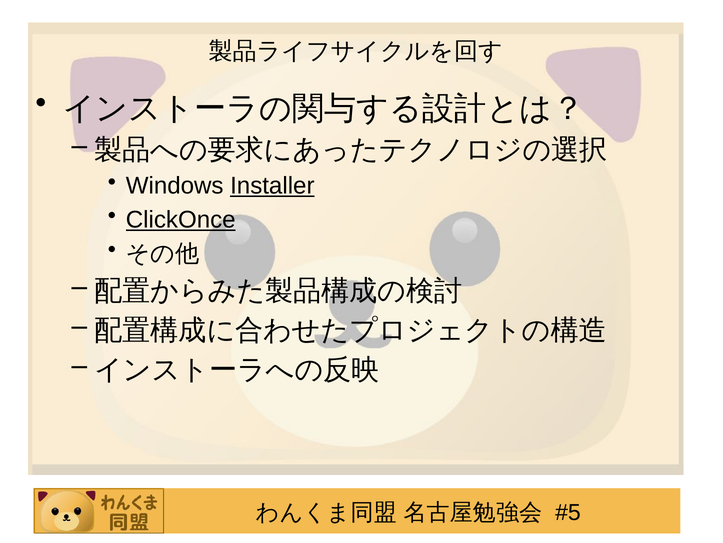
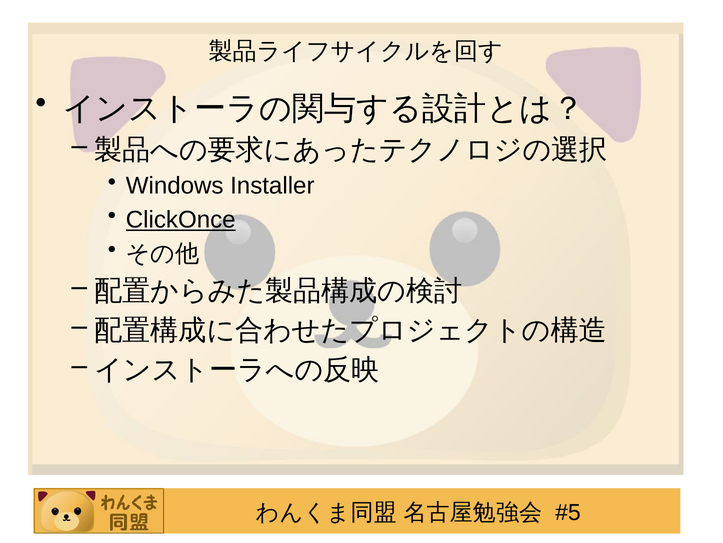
Installer underline: present -> none
